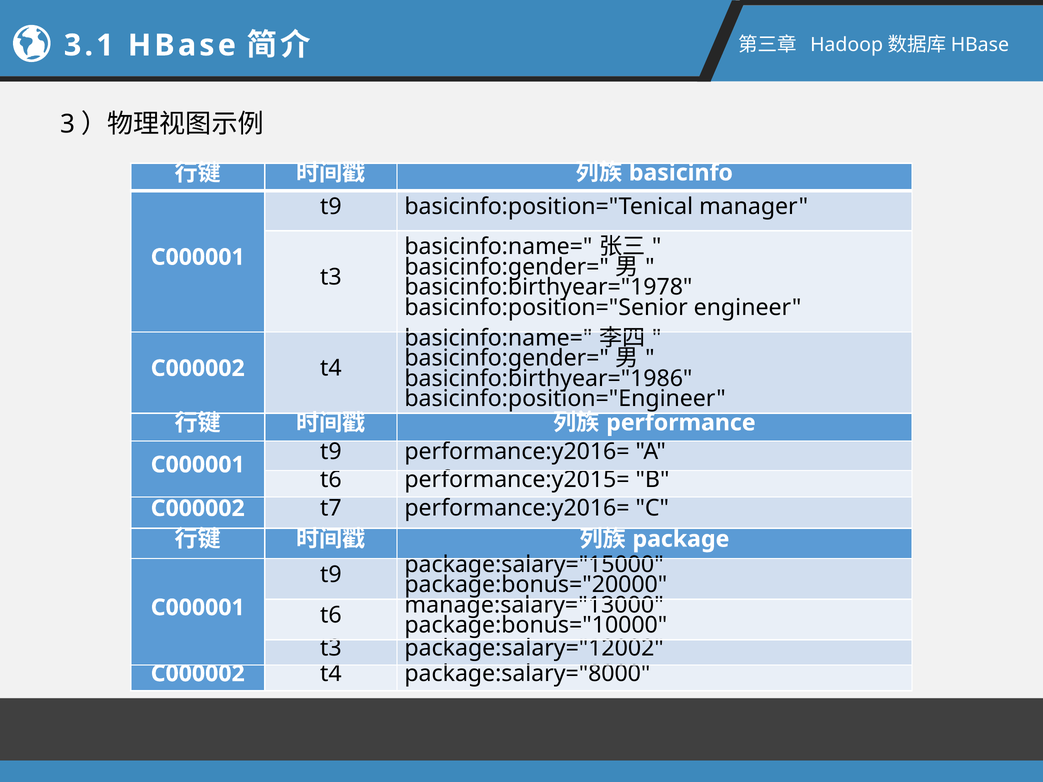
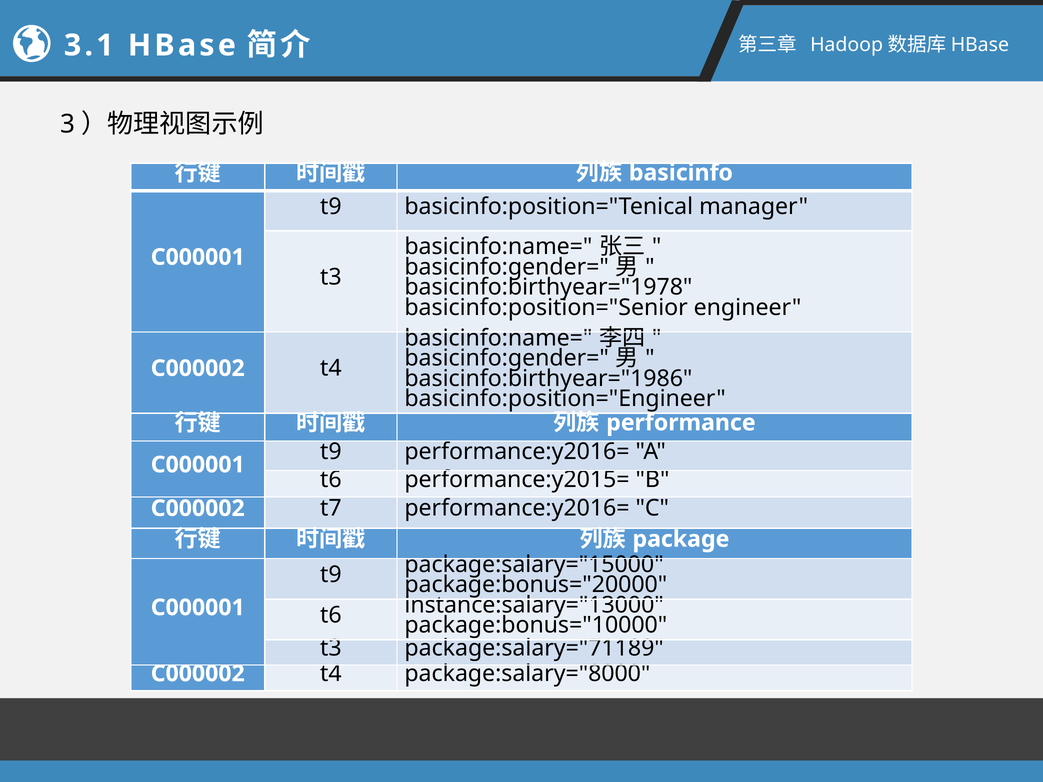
manage:salary="13000: manage:salary="13000 -> instance:salary="13000
package:salary="12002: package:salary="12002 -> package:salary="71189
